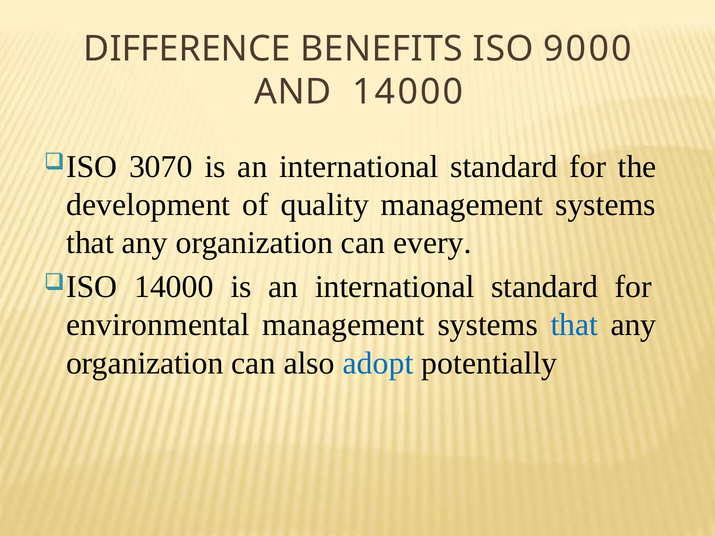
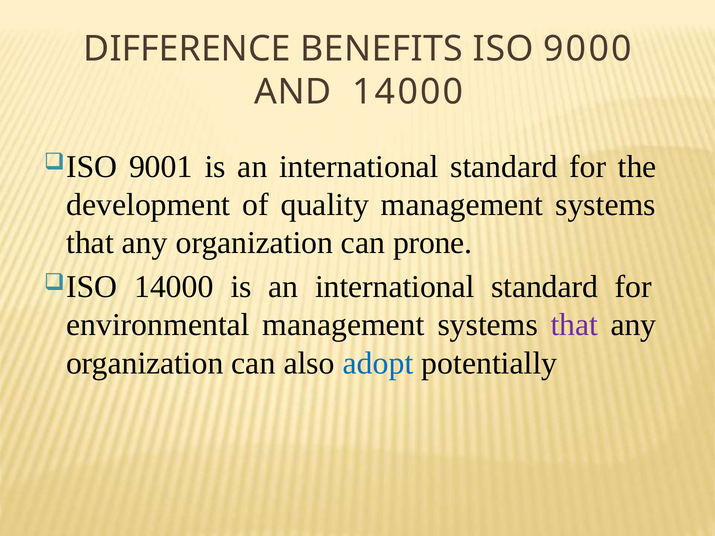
3070: 3070 -> 9001
every: every -> prone
that at (574, 325) colour: blue -> purple
